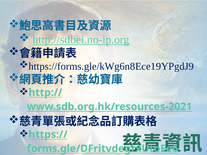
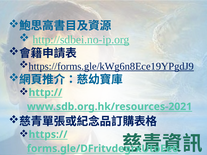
https://forms.gle/kWg6n8Ece19YPgdJ9 underline: none -> present
